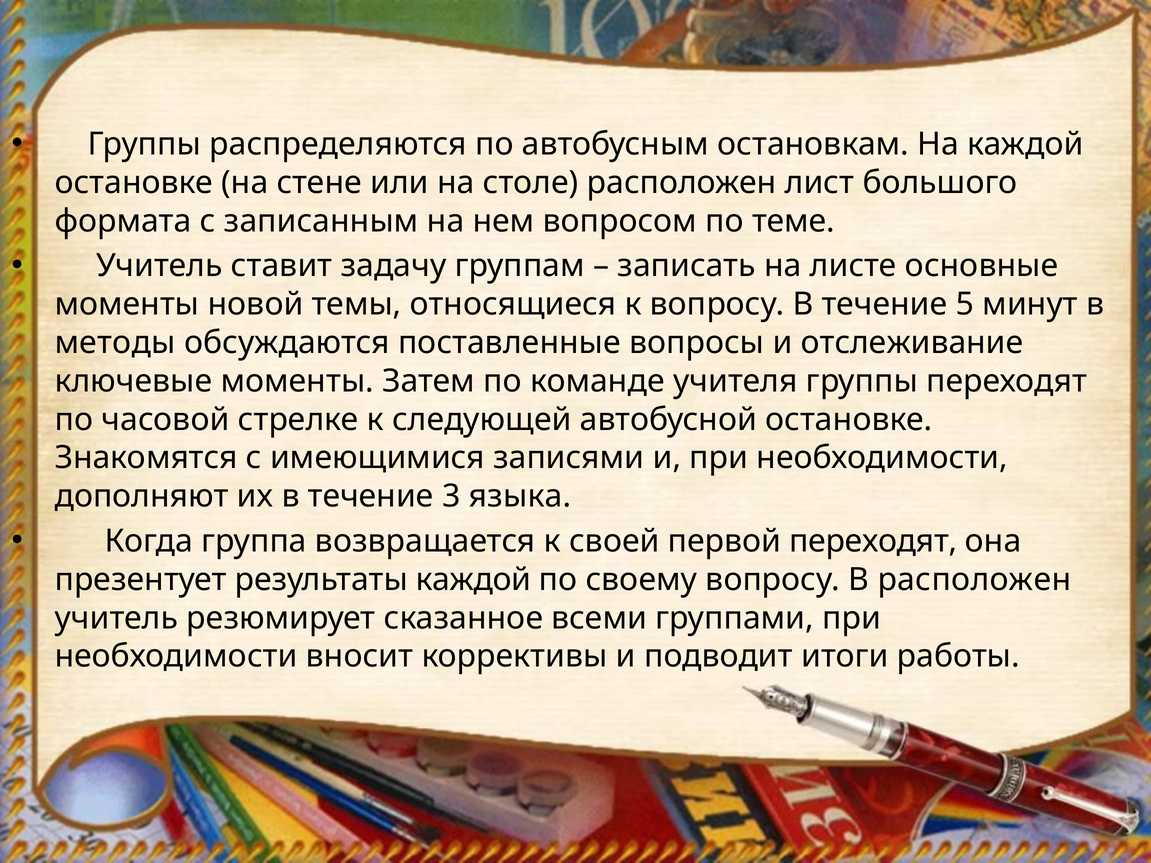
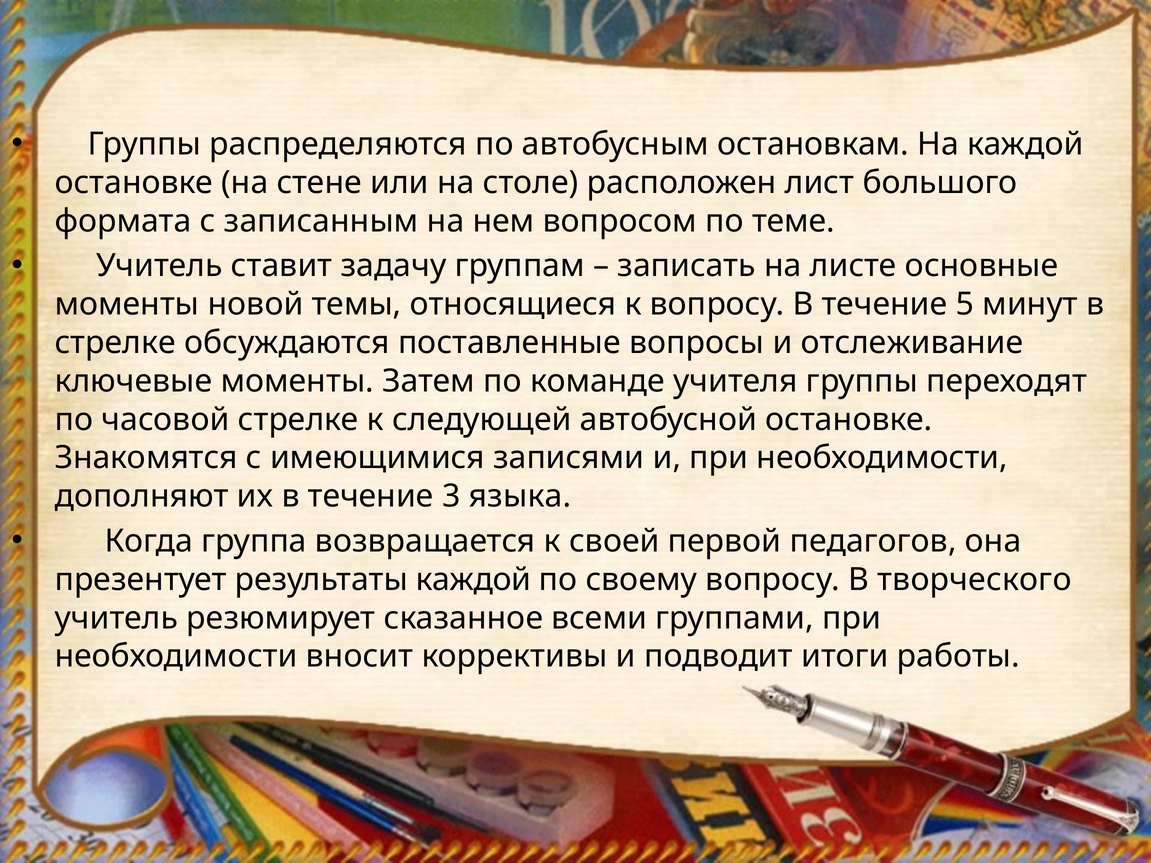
методы at (115, 343): методы -> стрелке
первой переходят: переходят -> педагогов
В расположен: расположен -> творческого
